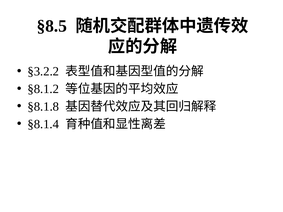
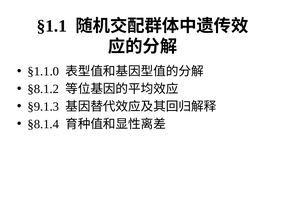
§8.5: §8.5 -> §1.1
§3.2.2: §3.2.2 -> §1.1.0
§8.1.8: §8.1.8 -> §9.1.3
